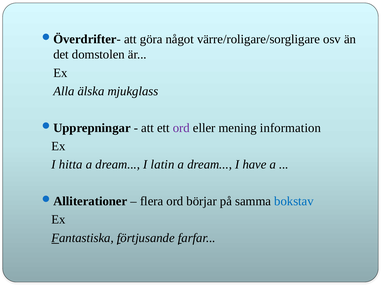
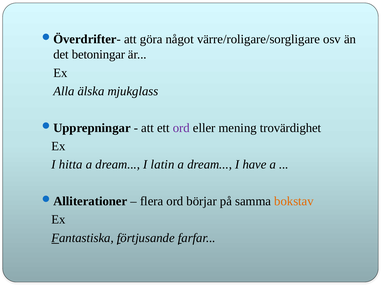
domstolen: domstolen -> betoningar
information: information -> trovärdighet
bokstav colour: blue -> orange
